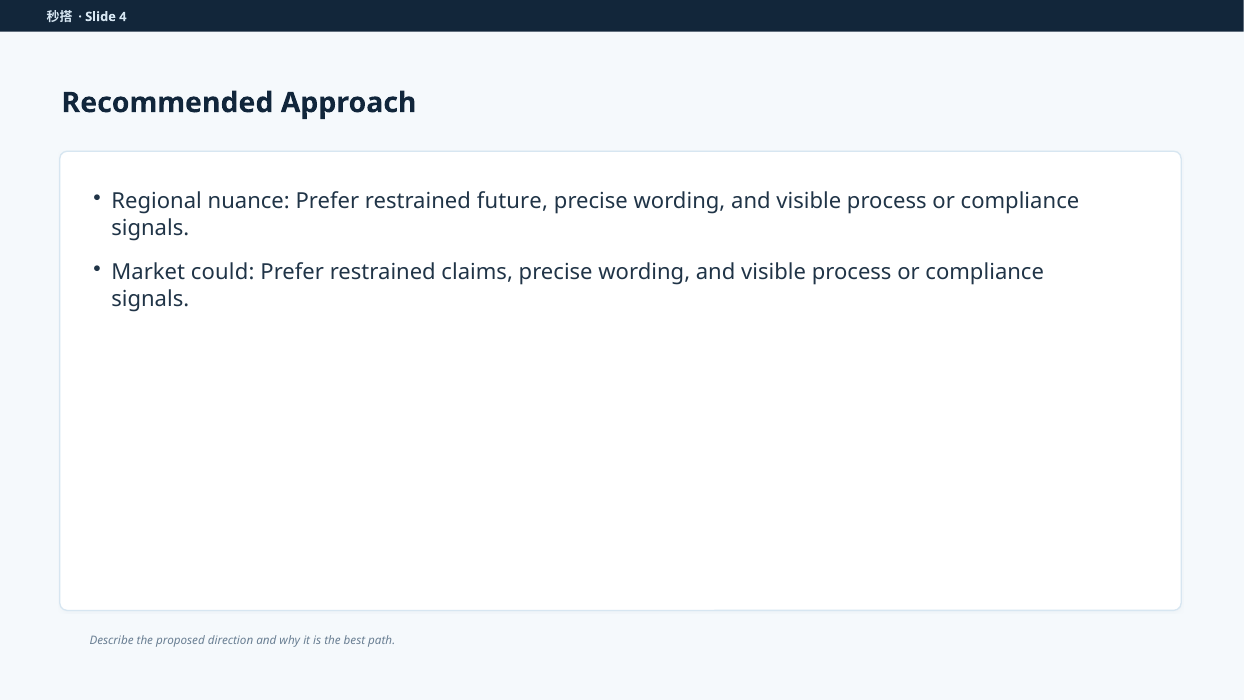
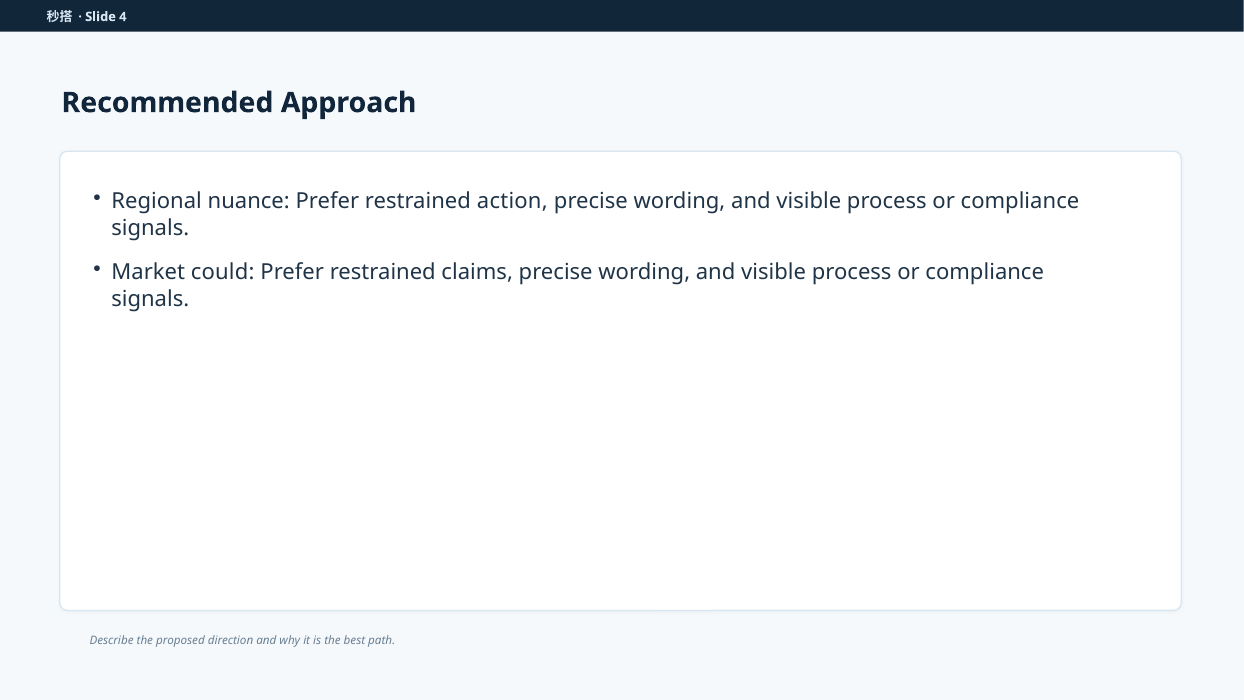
future: future -> action
